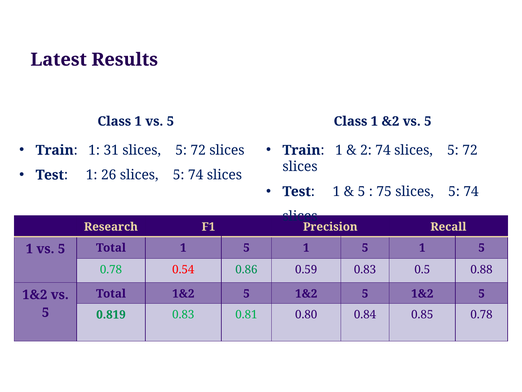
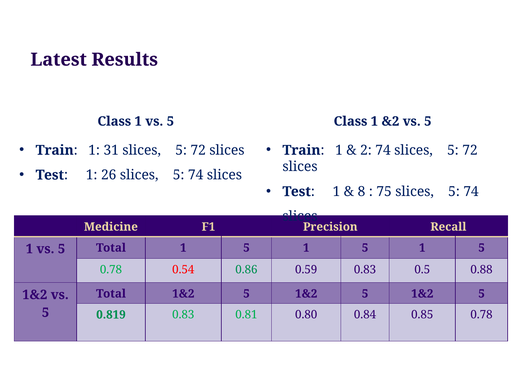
5 at (362, 191): 5 -> 8
Research: Research -> Medicine
